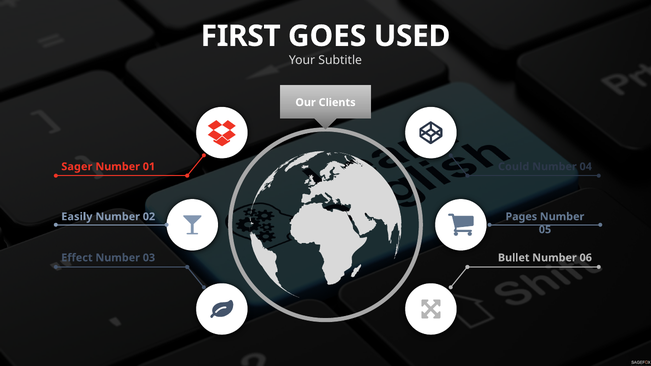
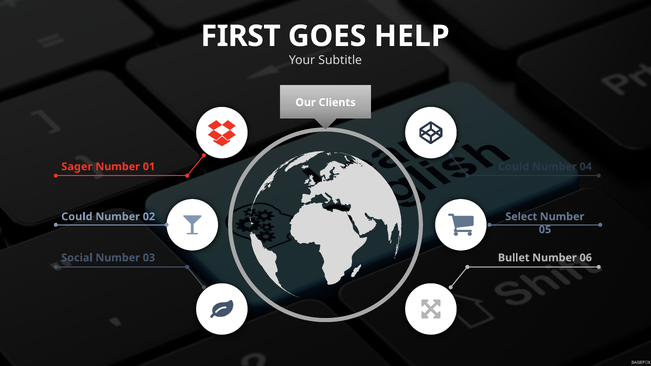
USED: USED -> HELP
Pages: Pages -> Select
Easily at (77, 217): Easily -> Could
Effect: Effect -> Social
